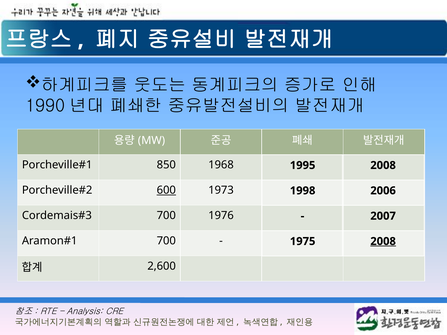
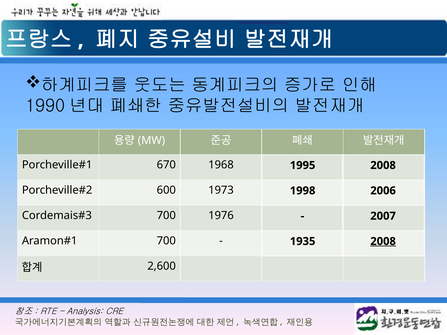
850: 850 -> 670
600 underline: present -> none
1975: 1975 -> 1935
